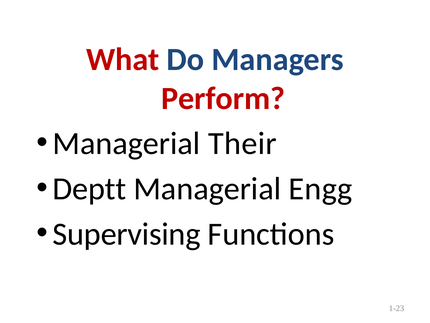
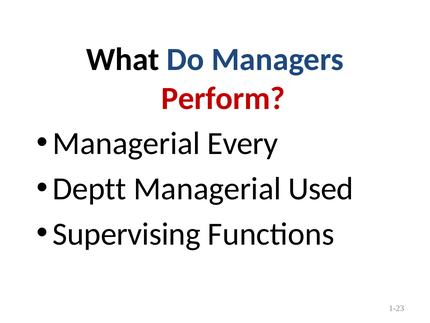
What colour: red -> black
Their: Their -> Every
Engg: Engg -> Used
